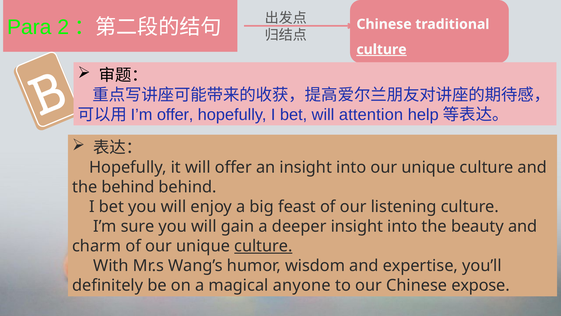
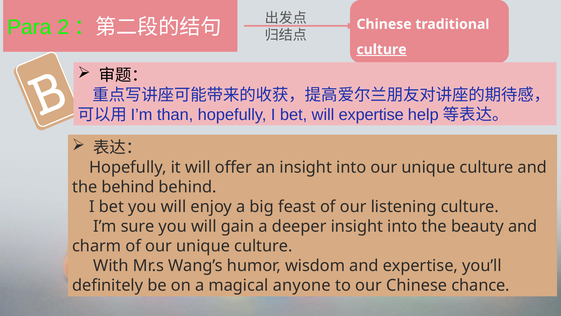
I’m offer: offer -> than
will attention: attention -> expertise
culture at (263, 246) underline: present -> none
expose: expose -> chance
